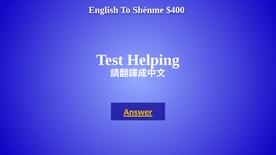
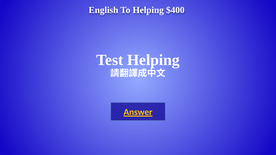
To Shénme: Shénme -> Helping
